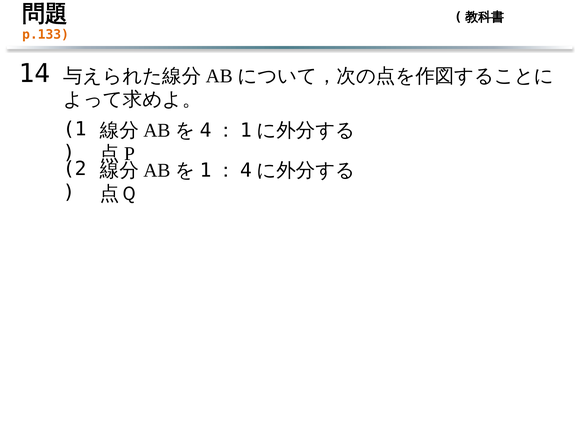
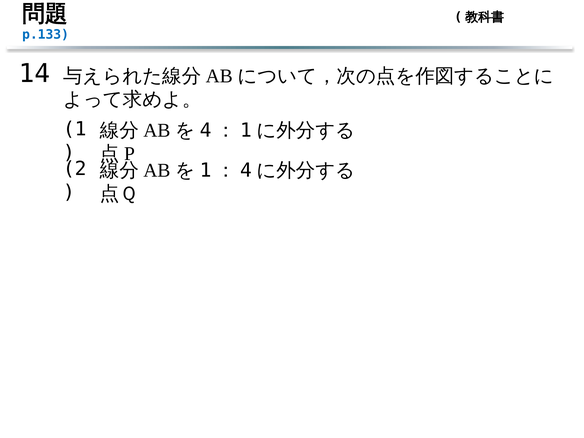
p.133 colour: orange -> blue
